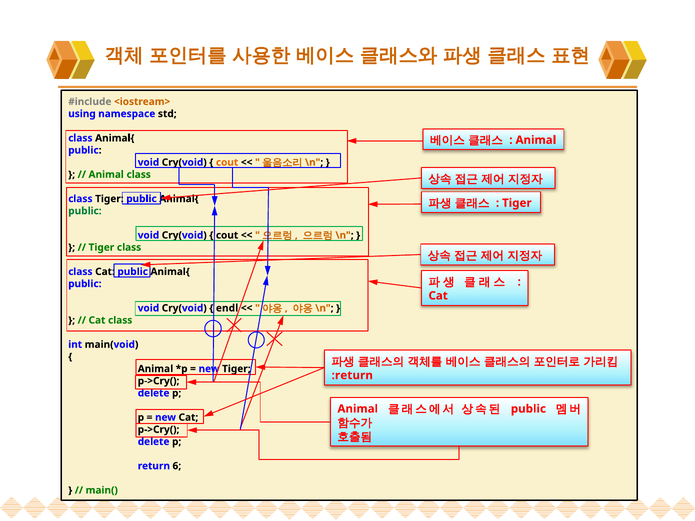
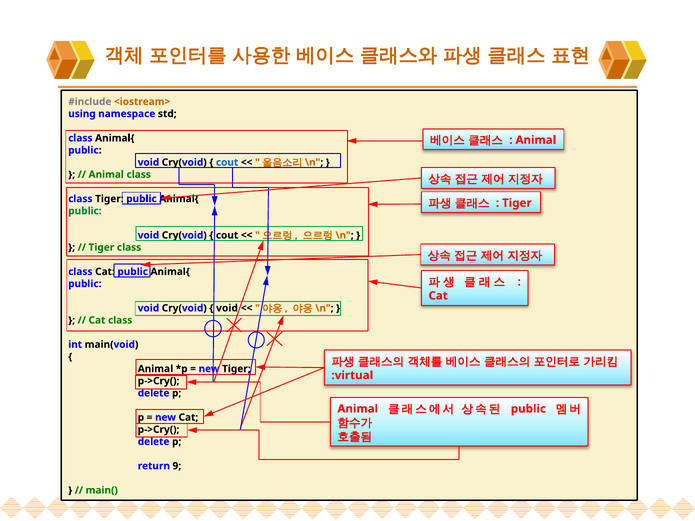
cout at (227, 162) colour: orange -> blue
endl at (227, 308): endl -> void
:return: :return -> :virtual
6: 6 -> 9
